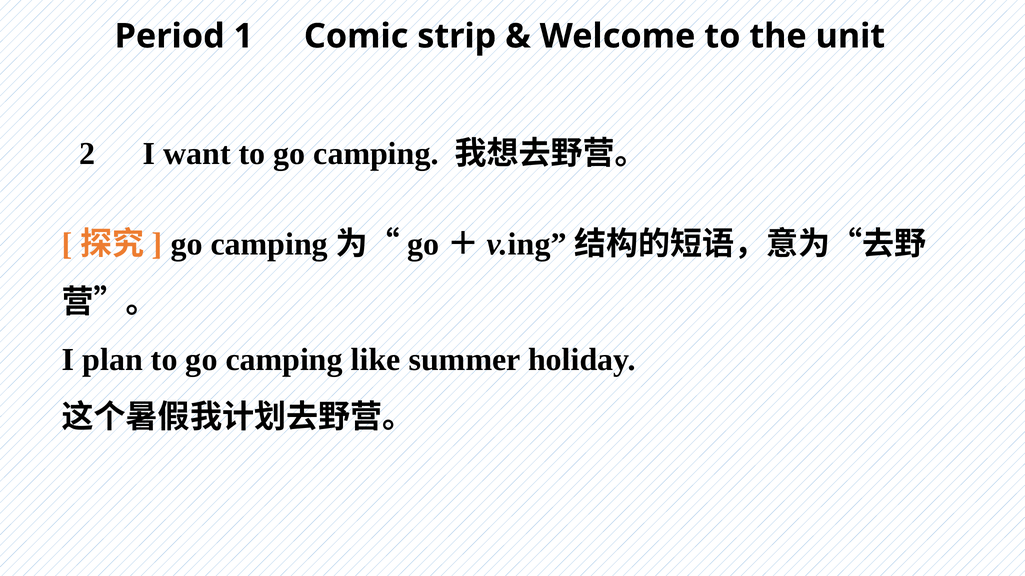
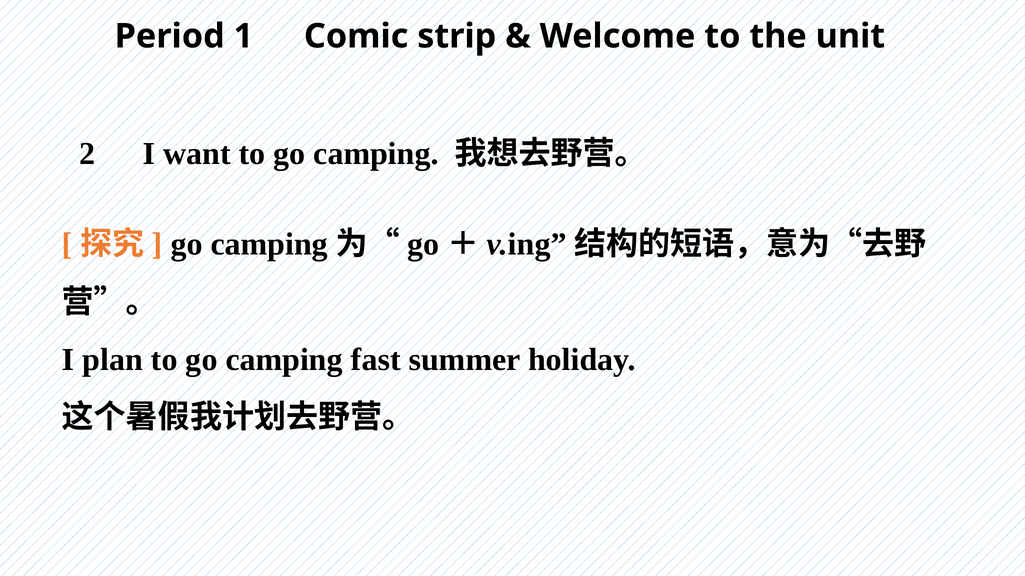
like: like -> fast
